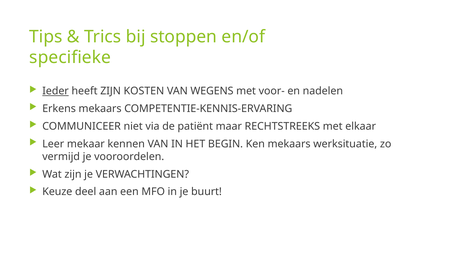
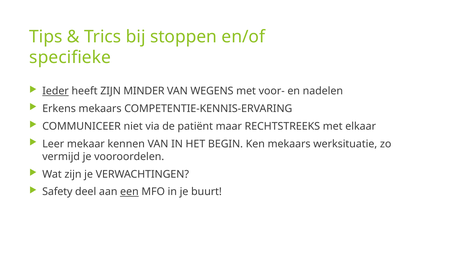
KOSTEN: KOSTEN -> MINDER
Keuze: Keuze -> Safety
een underline: none -> present
